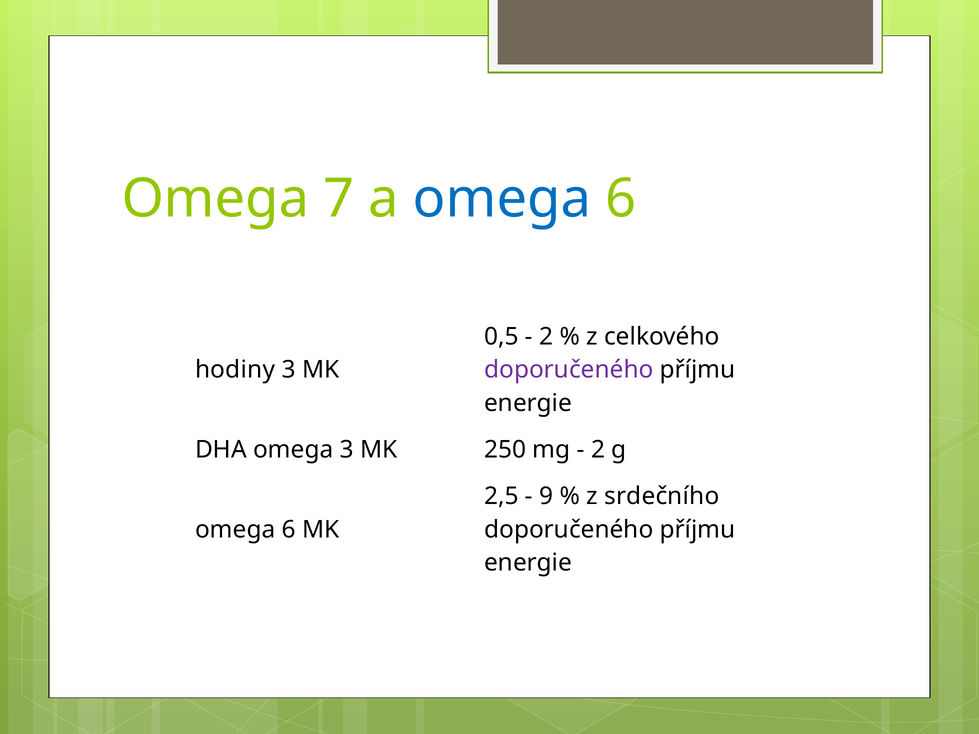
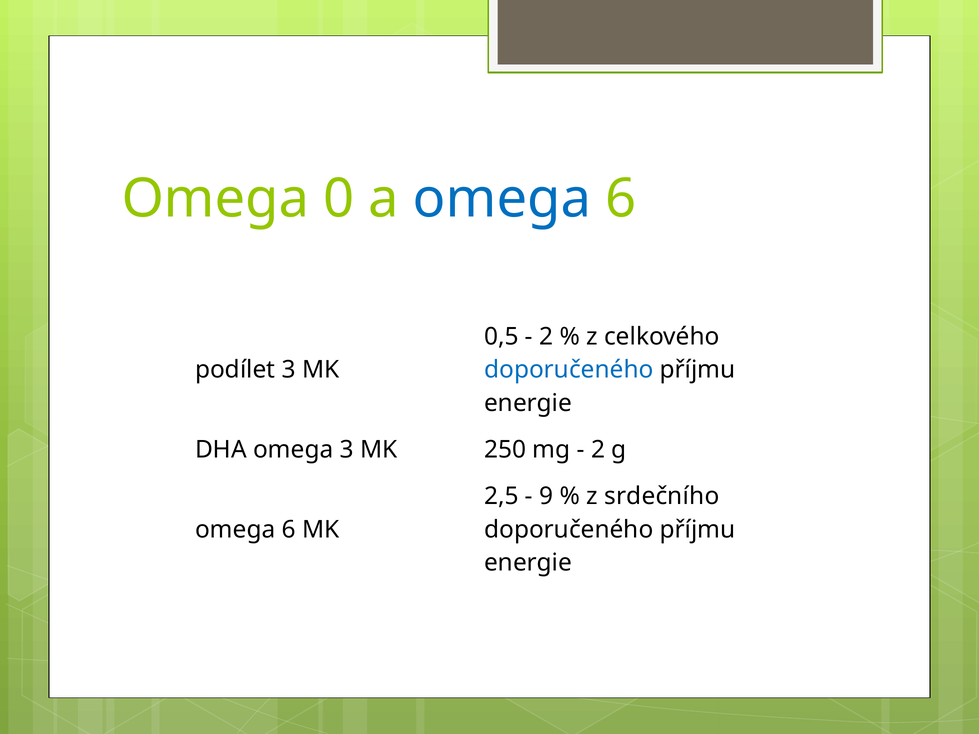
7: 7 -> 0
hodiny: hodiny -> podílet
doporučeného at (569, 370) colour: purple -> blue
